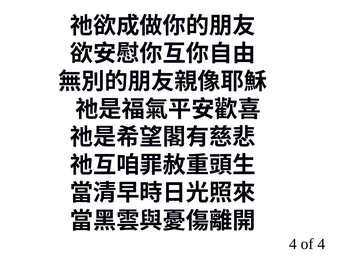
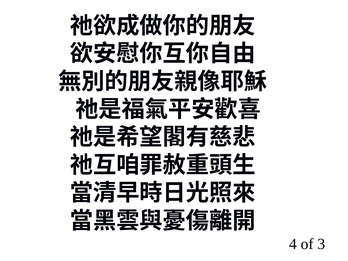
of 4: 4 -> 3
